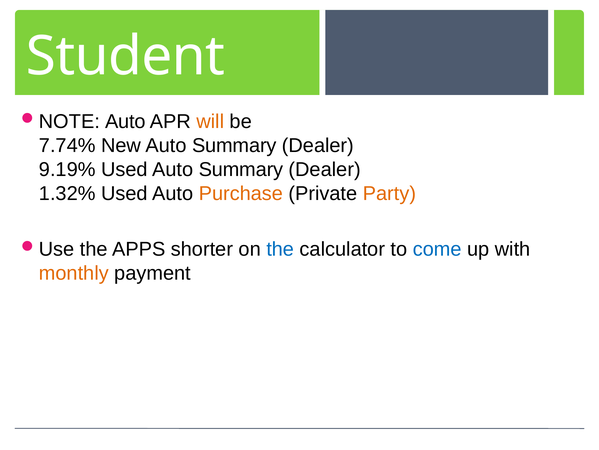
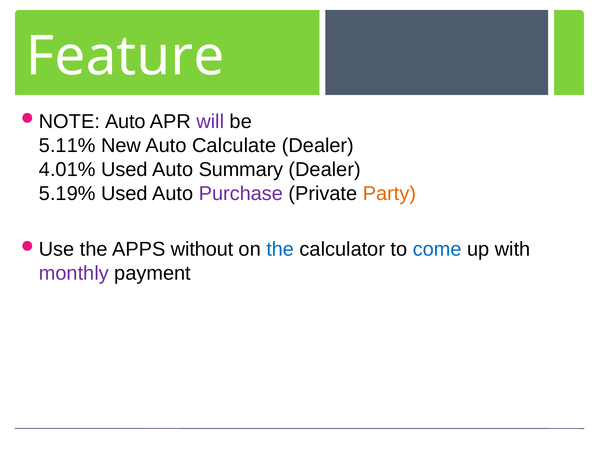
Student: Student -> Feature
will colour: orange -> purple
7.74%: 7.74% -> 5.11%
New Auto Summary: Summary -> Calculate
9.19%: 9.19% -> 4.01%
1.32%: 1.32% -> 5.19%
Purchase colour: orange -> purple
shorter: shorter -> without
monthly colour: orange -> purple
